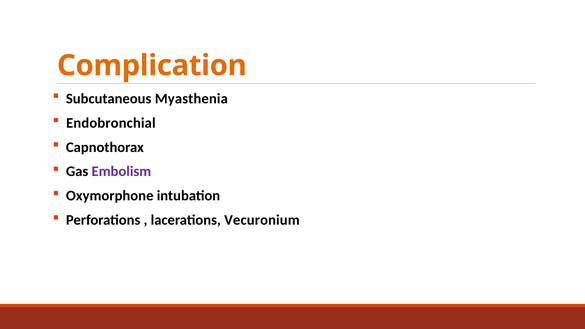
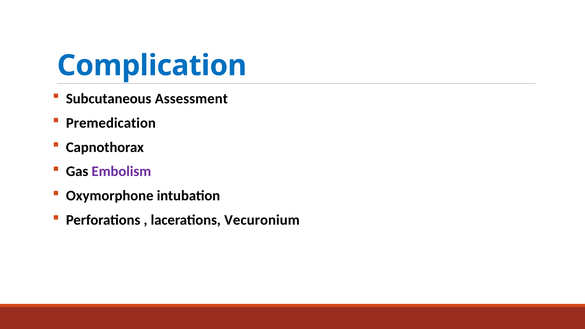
Complication colour: orange -> blue
Myasthenia: Myasthenia -> Assessment
Endobronchial: Endobronchial -> Premedication
